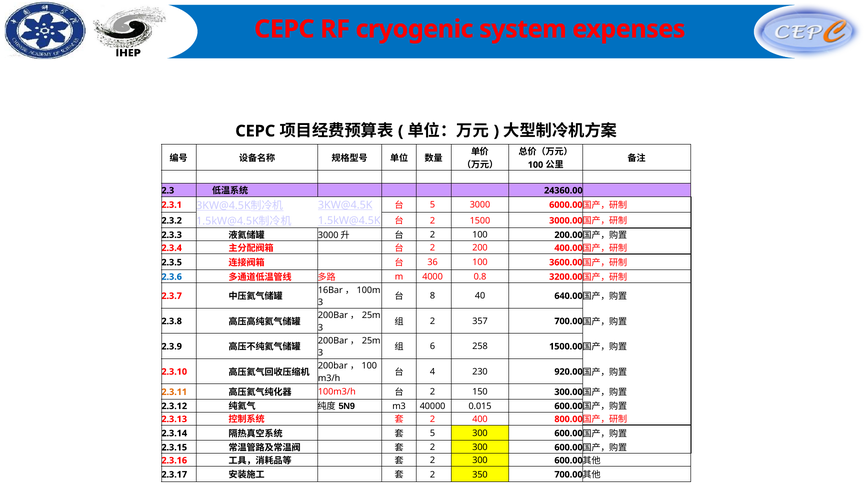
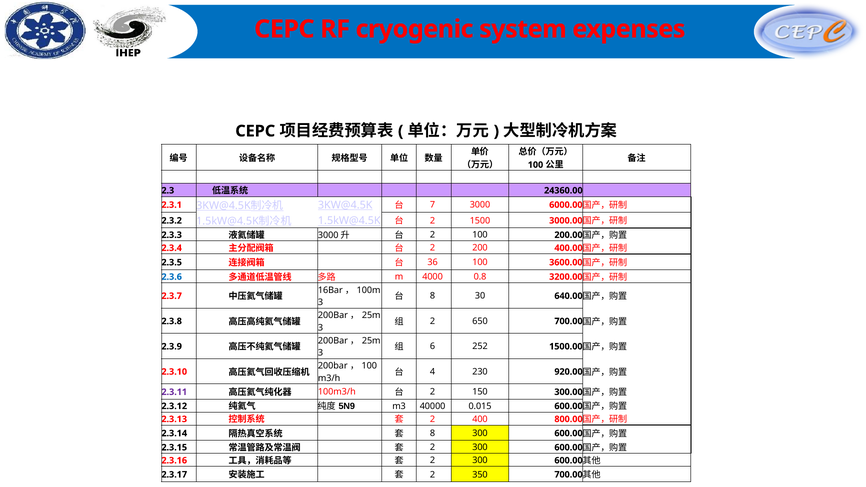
5 at (433, 205): 5 -> 7
40: 40 -> 30
357: 357 -> 650
258: 258 -> 252
2.3.11 colour: orange -> purple
5 at (433, 433): 5 -> 8
